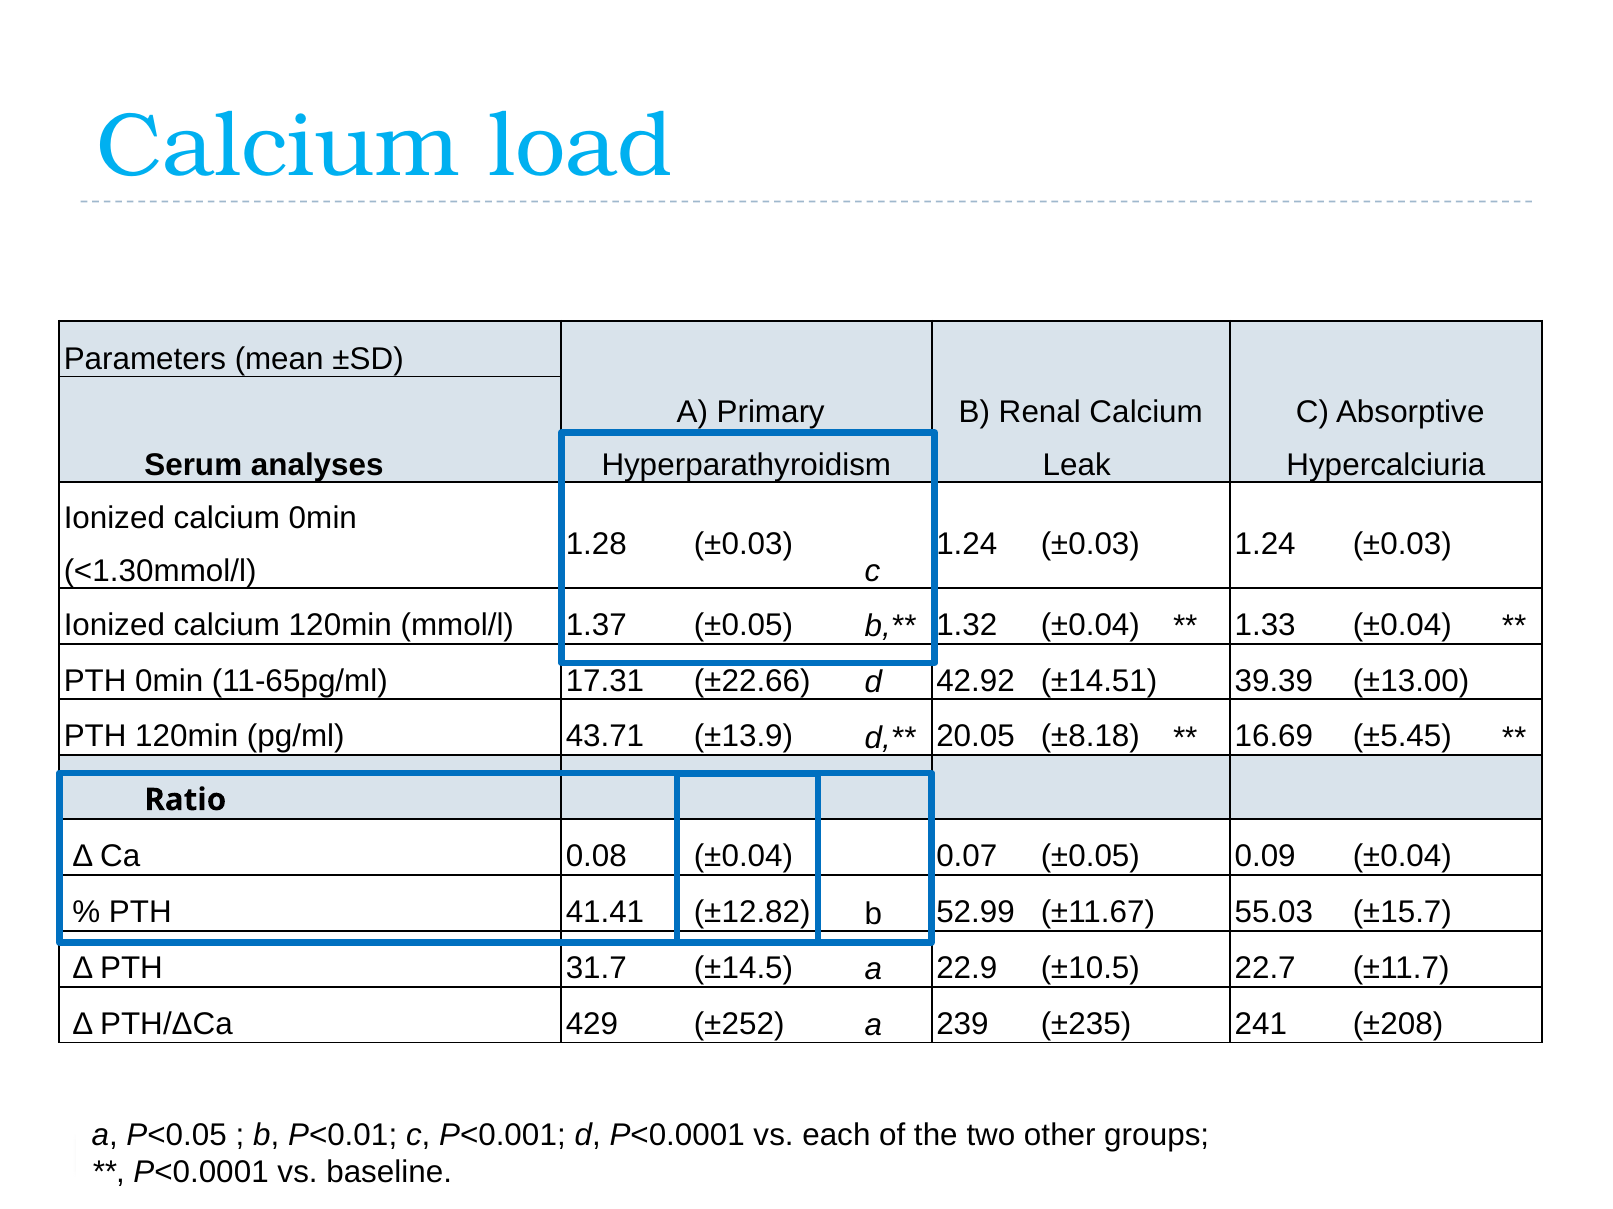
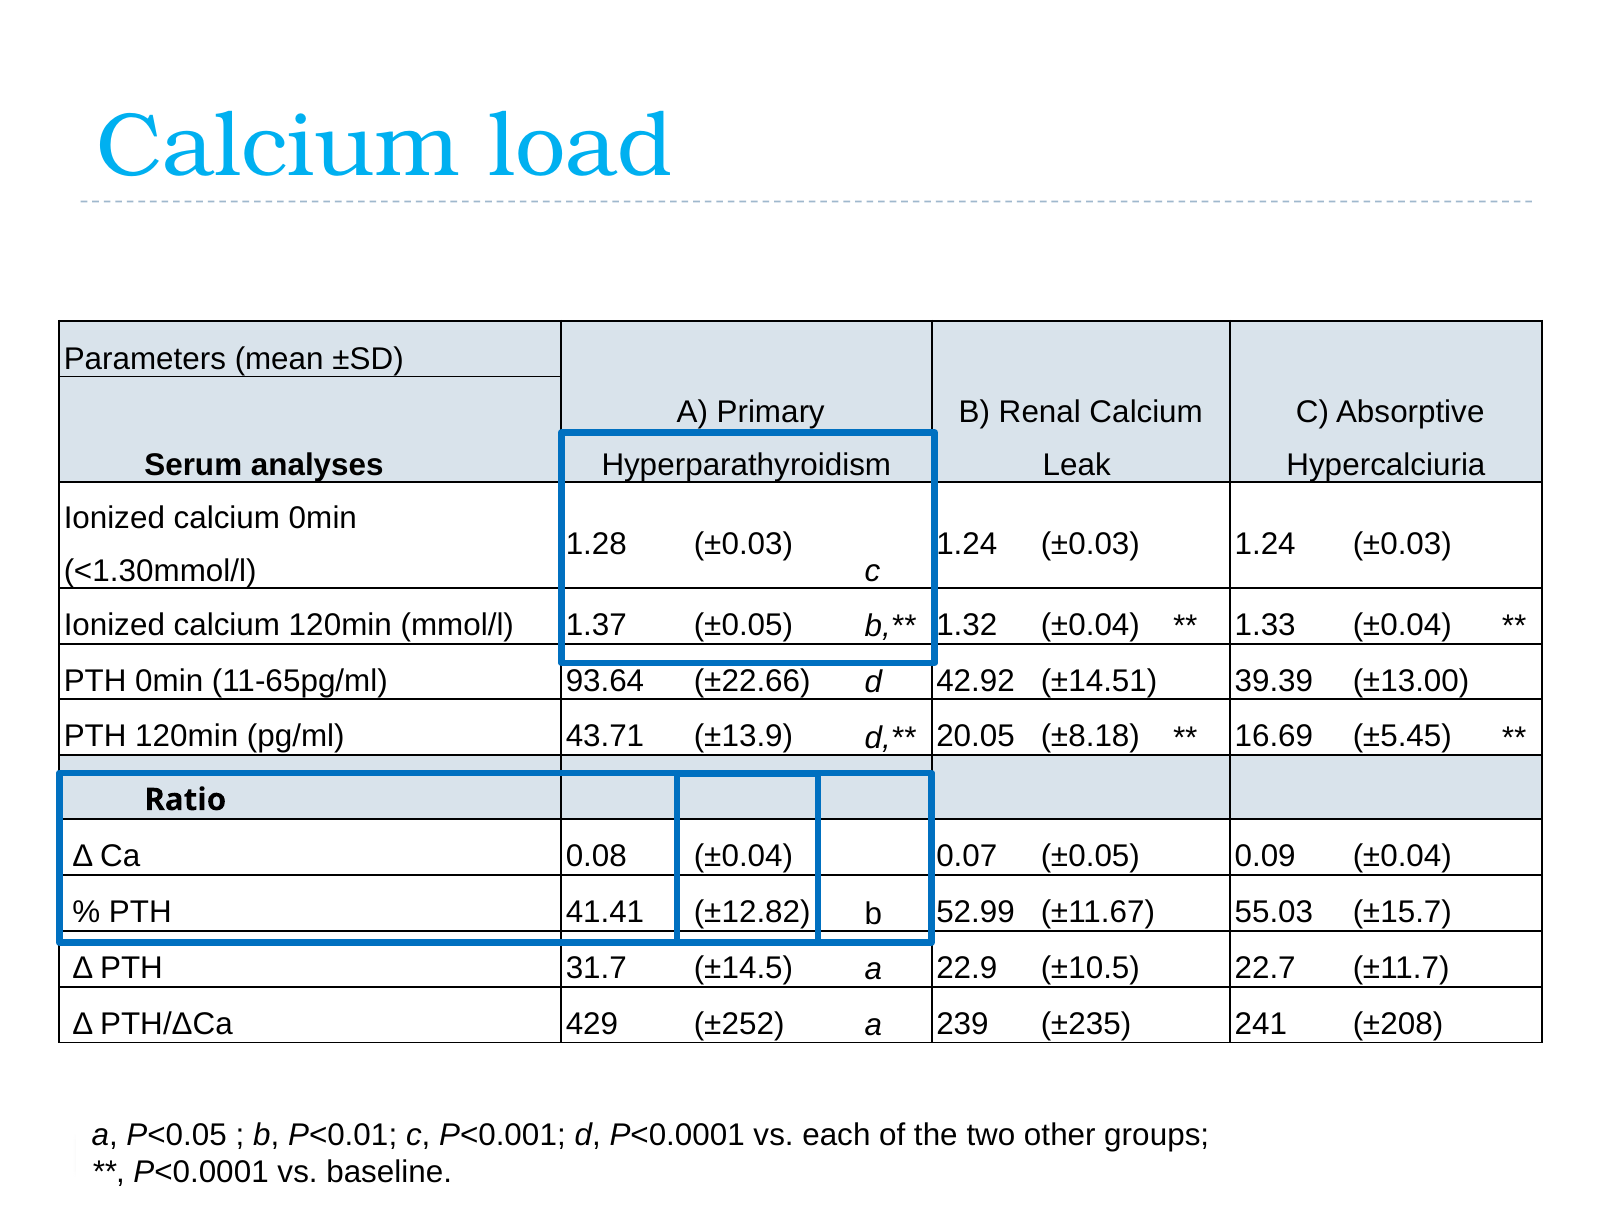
17.31: 17.31 -> 93.64
